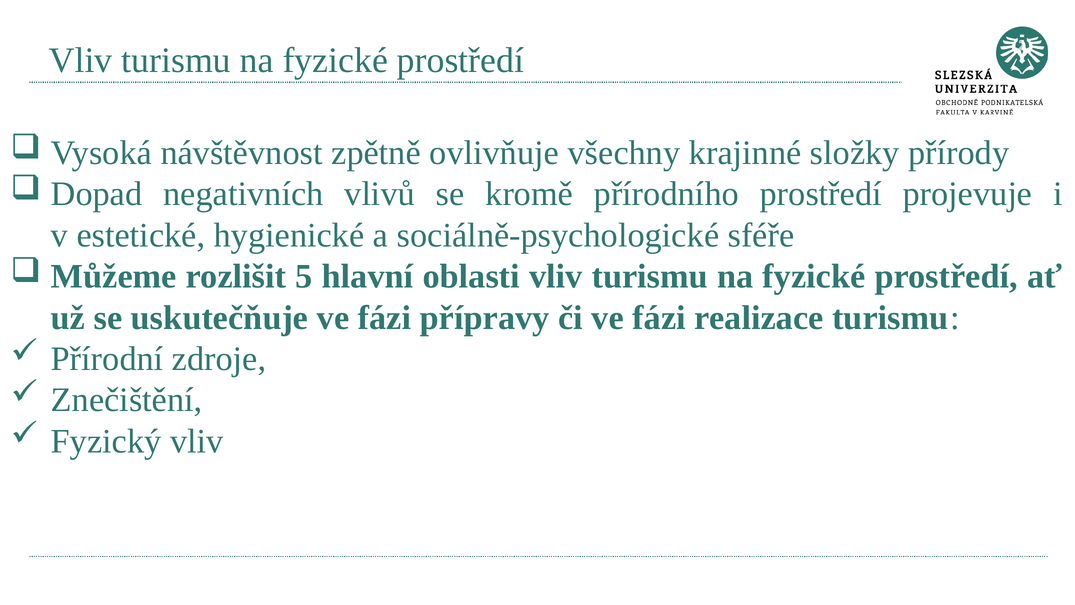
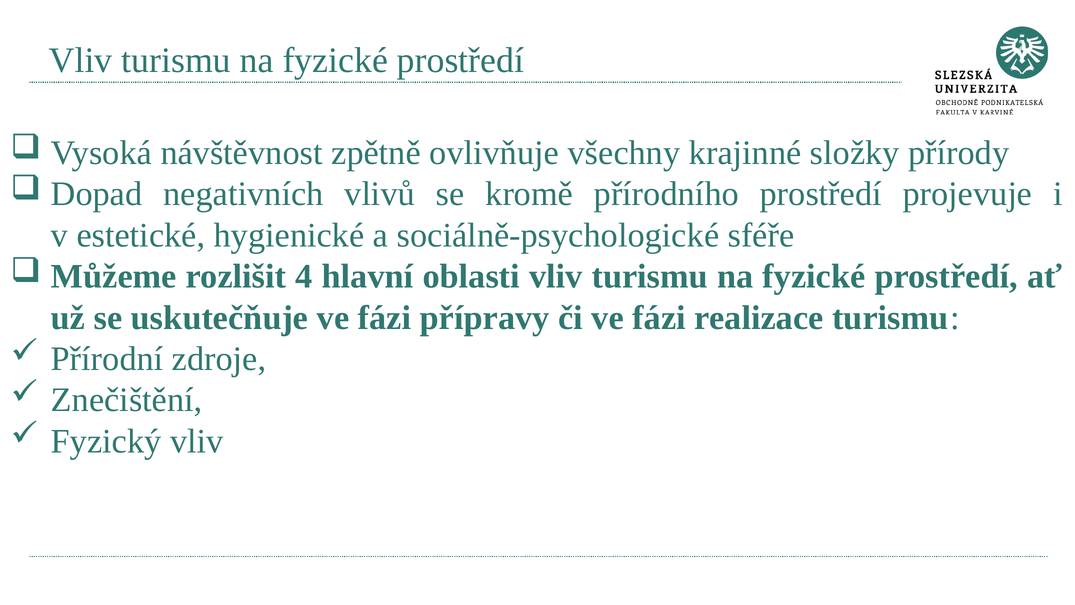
5: 5 -> 4
